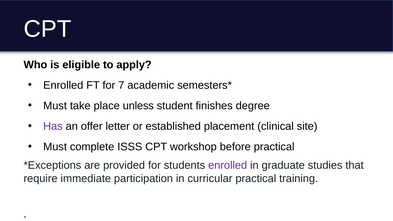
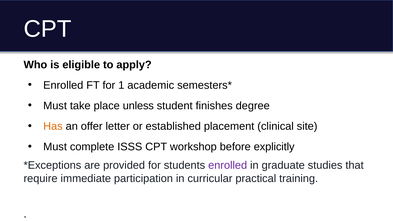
7: 7 -> 1
Has colour: purple -> orange
before practical: practical -> explicitly
